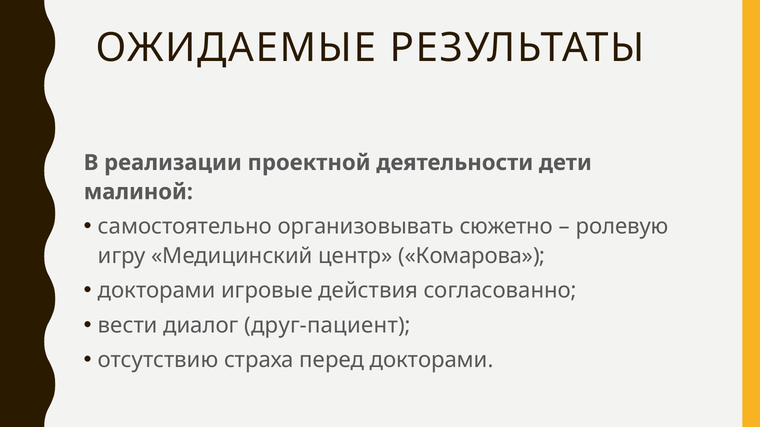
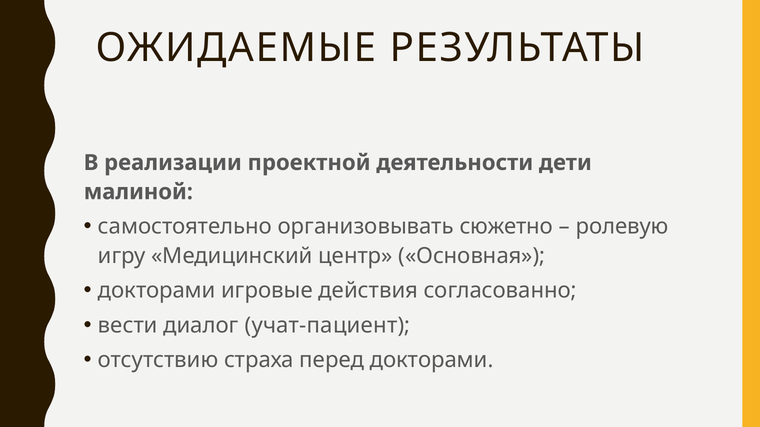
Комарова: Комарова -> Основная
друг-пациент: друг-пациент -> учат-пациент
